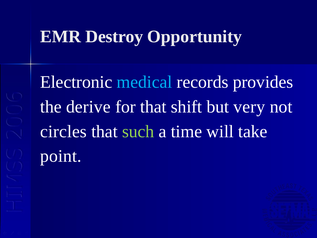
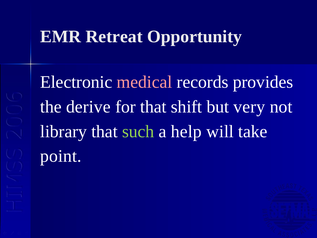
Destroy: Destroy -> Retreat
medical colour: light blue -> pink
circles: circles -> library
time: time -> help
